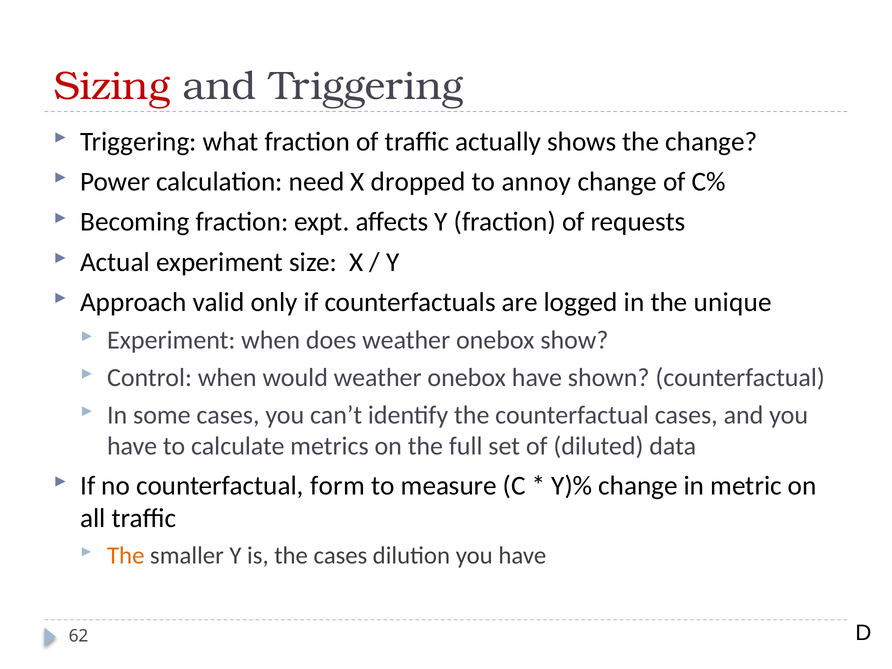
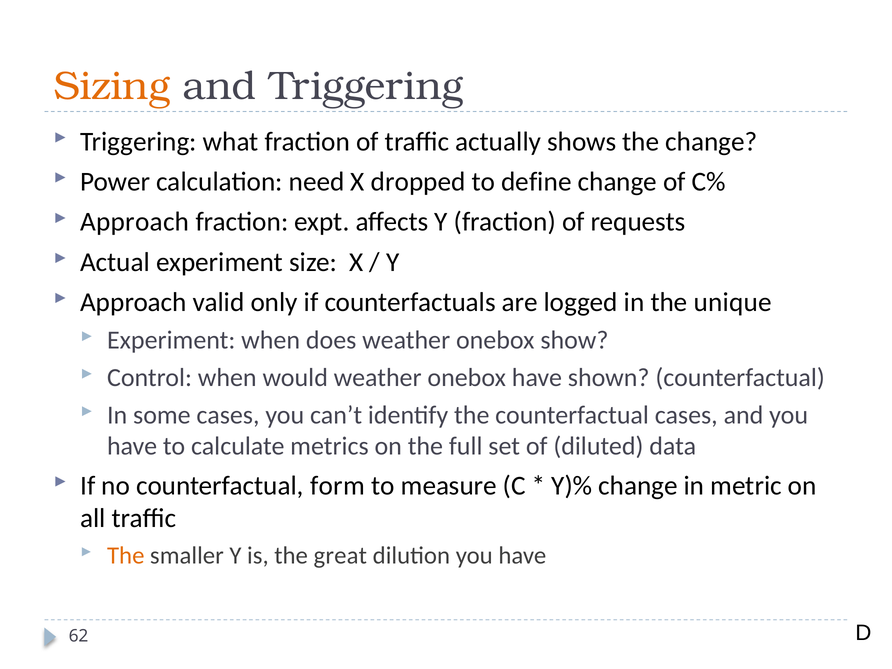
Sizing colour: red -> orange
annoy: annoy -> define
Becoming at (135, 222): Becoming -> Approach
the cases: cases -> great
